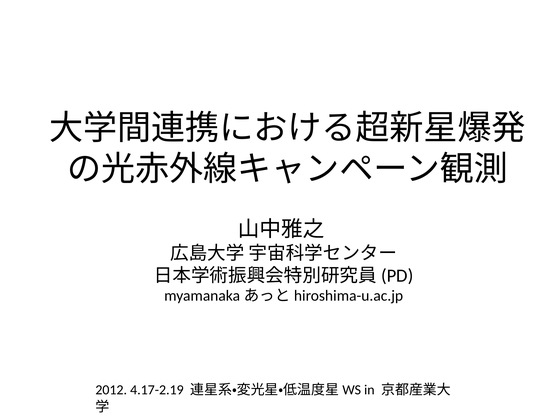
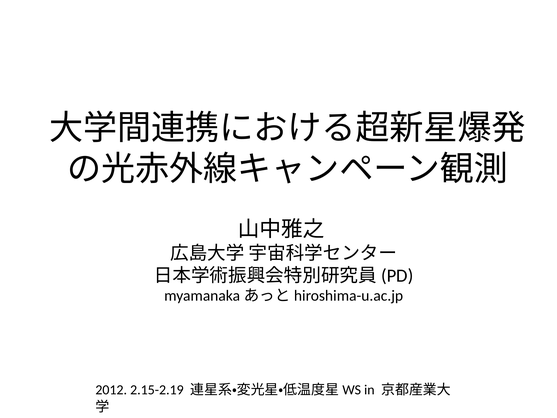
4.17-2.19: 4.17-2.19 -> 2.15-2.19
